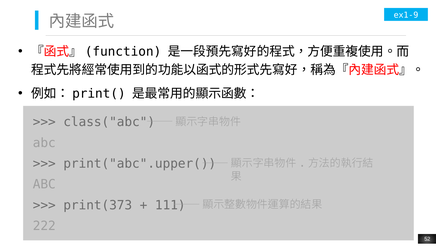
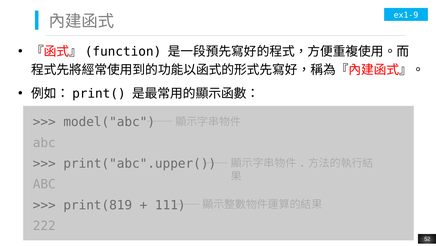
class("abc: class("abc -> model("abc
print(373: print(373 -> print(819
